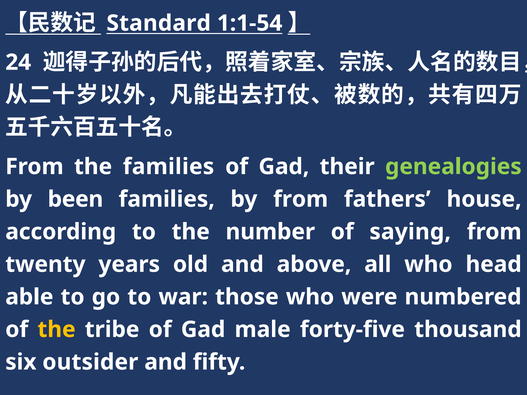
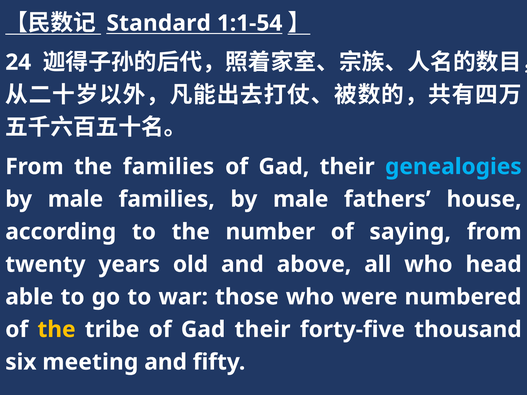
genealogies colour: light green -> light blue
been at (75, 199): been -> male
families by from: from -> male
tribe of Gad male: male -> their
outsider: outsider -> meeting
